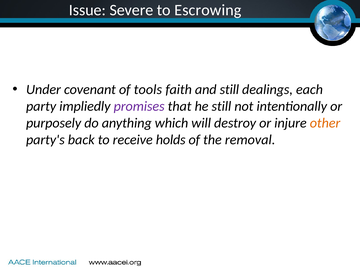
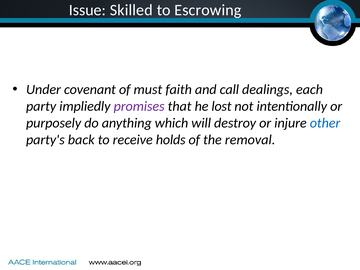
Severe: Severe -> Skilled
tools: tools -> must
and still: still -> call
he still: still -> lost
other colour: orange -> blue
